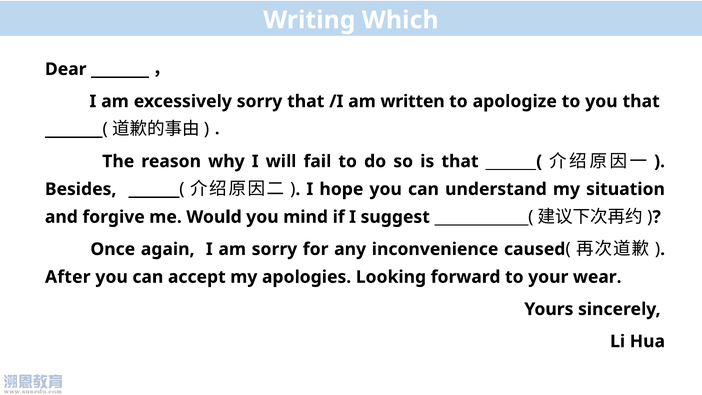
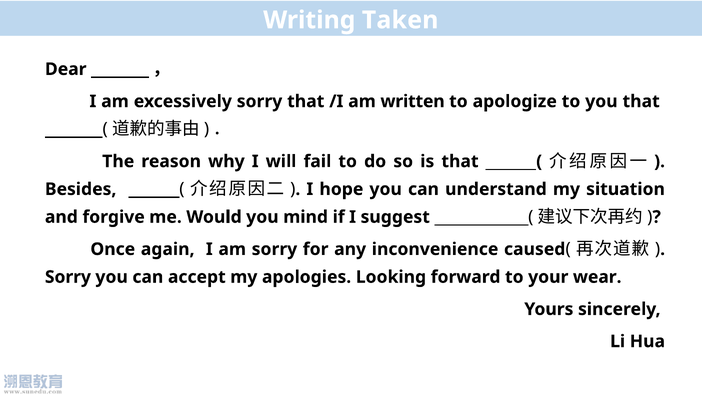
Which: Which -> Taken
After at (68, 277): After -> Sorry
